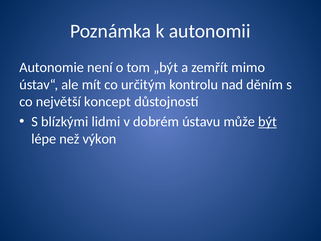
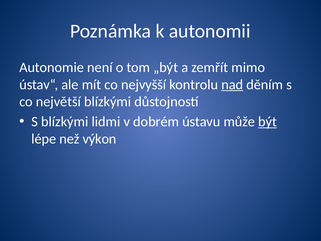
určitým: určitým -> nejvyšší
nad underline: none -> present
největší koncept: koncept -> blízkými
